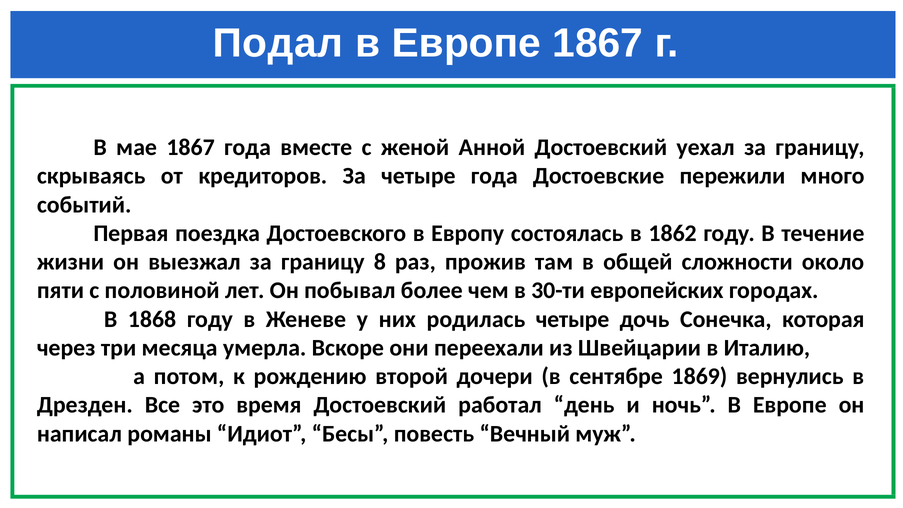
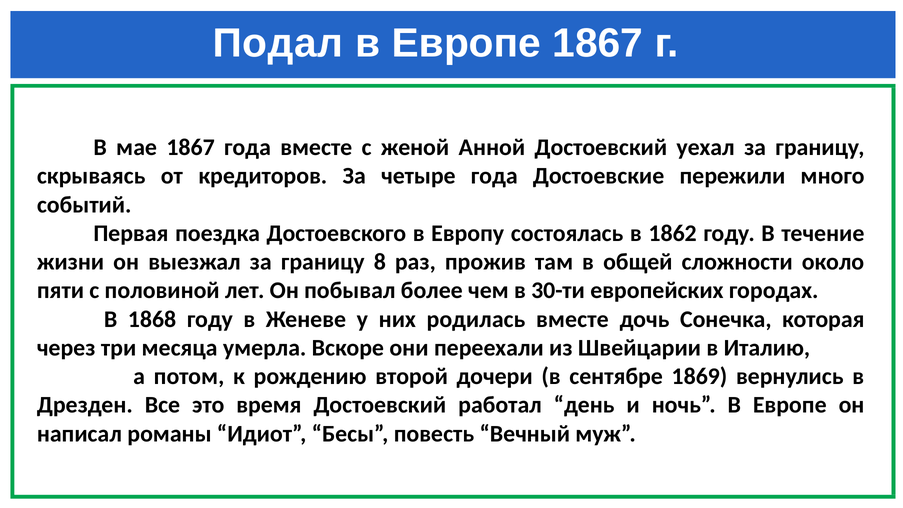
родилась четыре: четыре -> вместе
